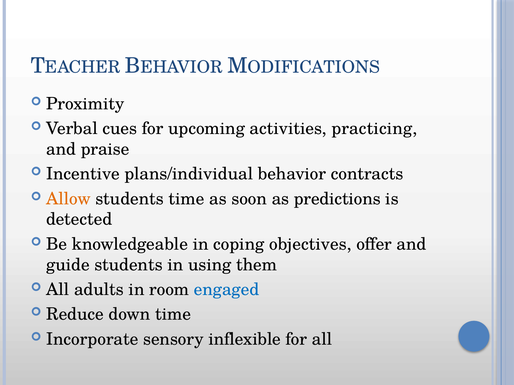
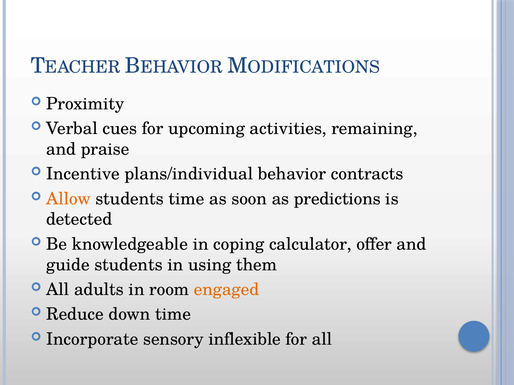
practicing: practicing -> remaining
objectives: objectives -> calculator
engaged colour: blue -> orange
